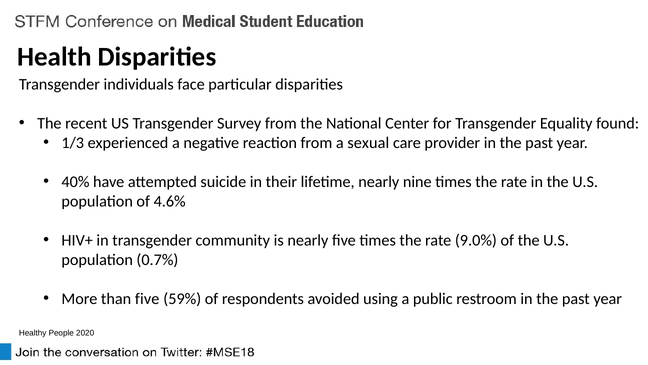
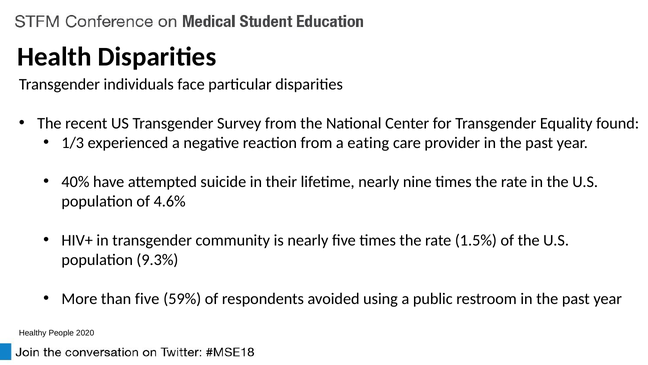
sexual: sexual -> eating
9.0%: 9.0% -> 1.5%
0.7%: 0.7% -> 9.3%
